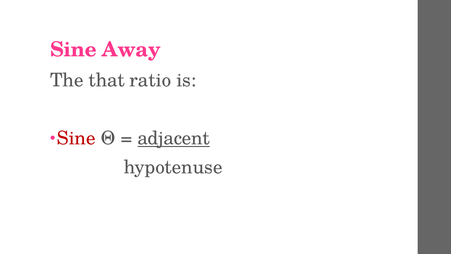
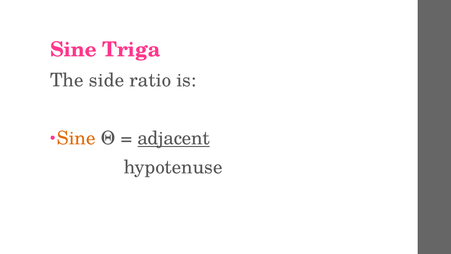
Away: Away -> Triga
that: that -> side
Sine at (76, 138) colour: red -> orange
